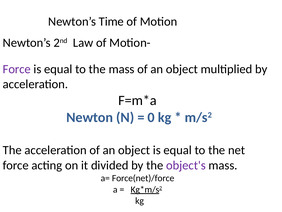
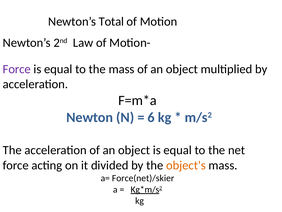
Time: Time -> Total
0: 0 -> 6
object's colour: purple -> orange
Force(net)/force: Force(net)/force -> Force(net)/skier
